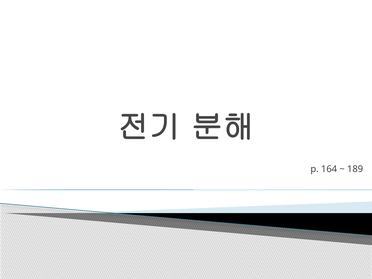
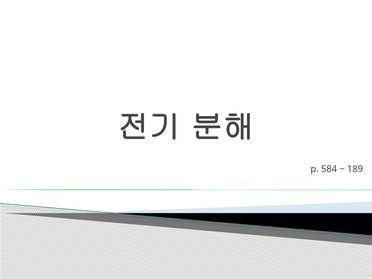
164: 164 -> 584
